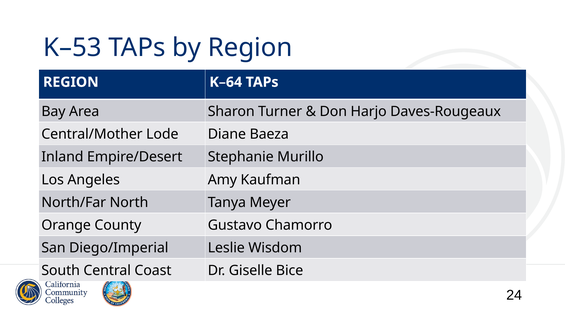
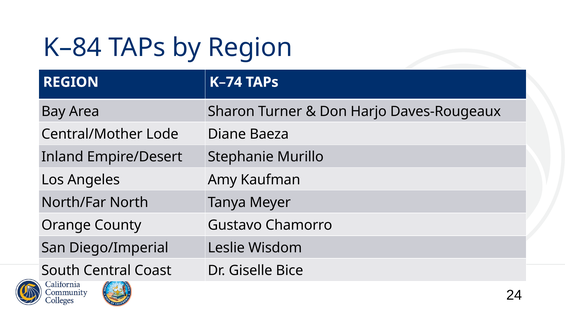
K–53: K–53 -> K–84
K–64: K–64 -> K–74
